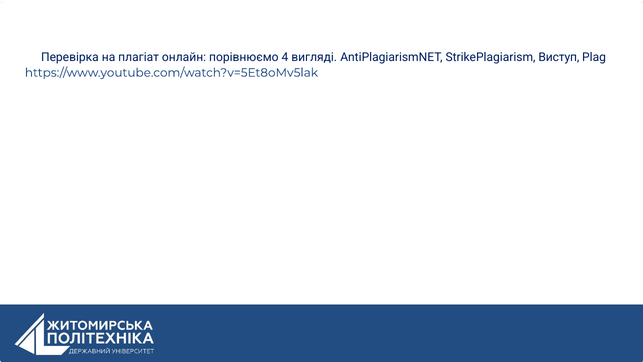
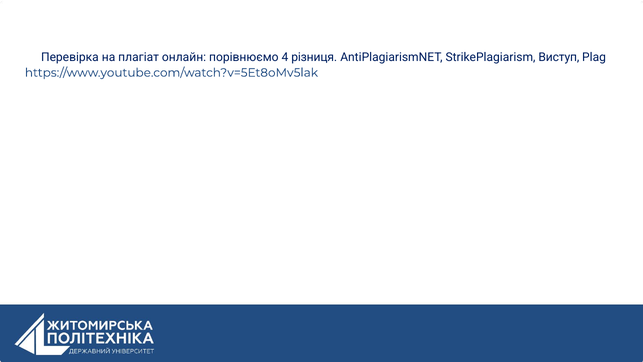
вигляді: вигляді -> різниця
